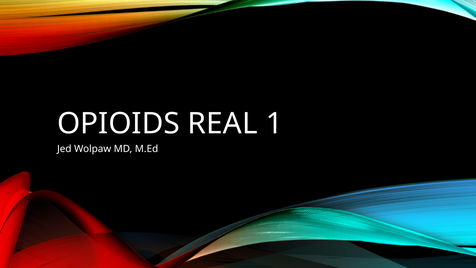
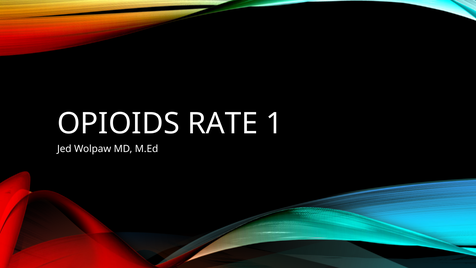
REAL: REAL -> RATE
